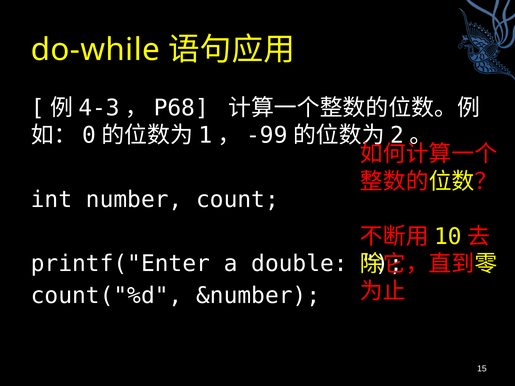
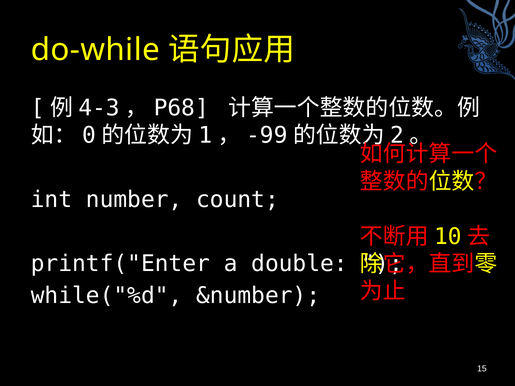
count("%d: count("%d -> while("%d
